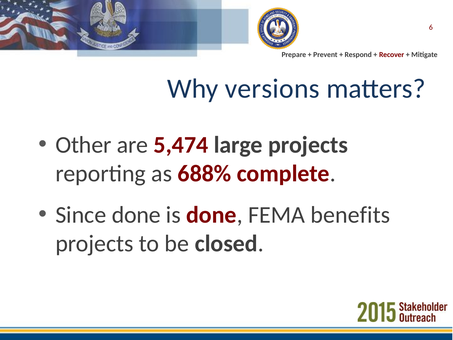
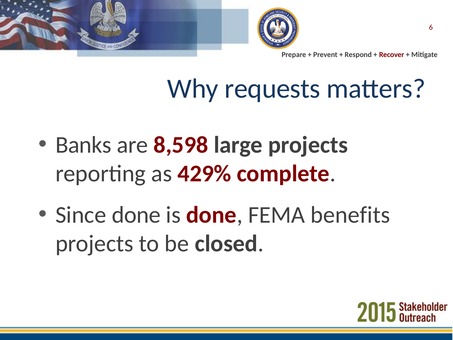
versions: versions -> requests
Other: Other -> Banks
5,474: 5,474 -> 8,598
688%: 688% -> 429%
